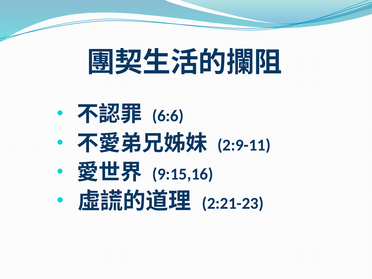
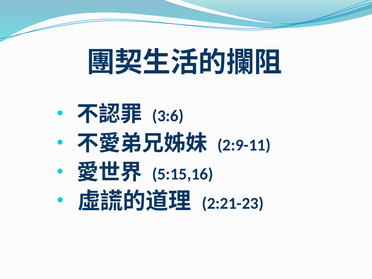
6:6: 6:6 -> 3:6
9:15,16: 9:15,16 -> 5:15,16
